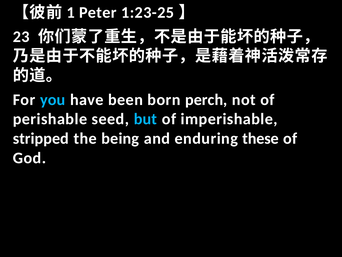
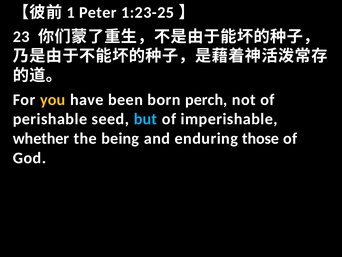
you colour: light blue -> yellow
stripped: stripped -> whether
these: these -> those
